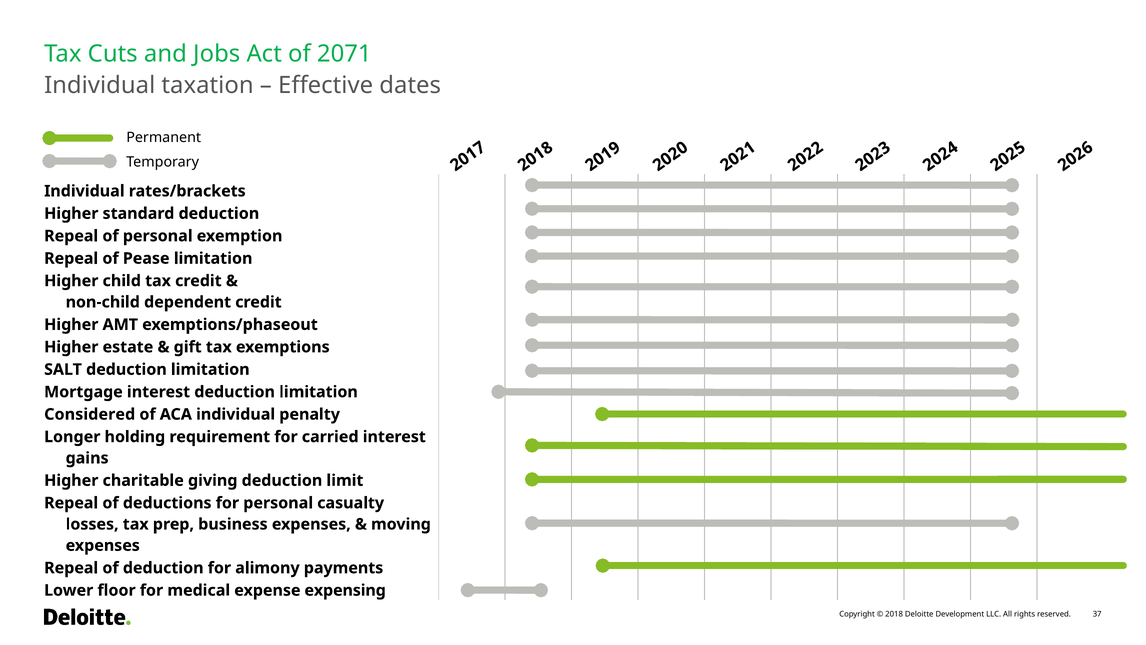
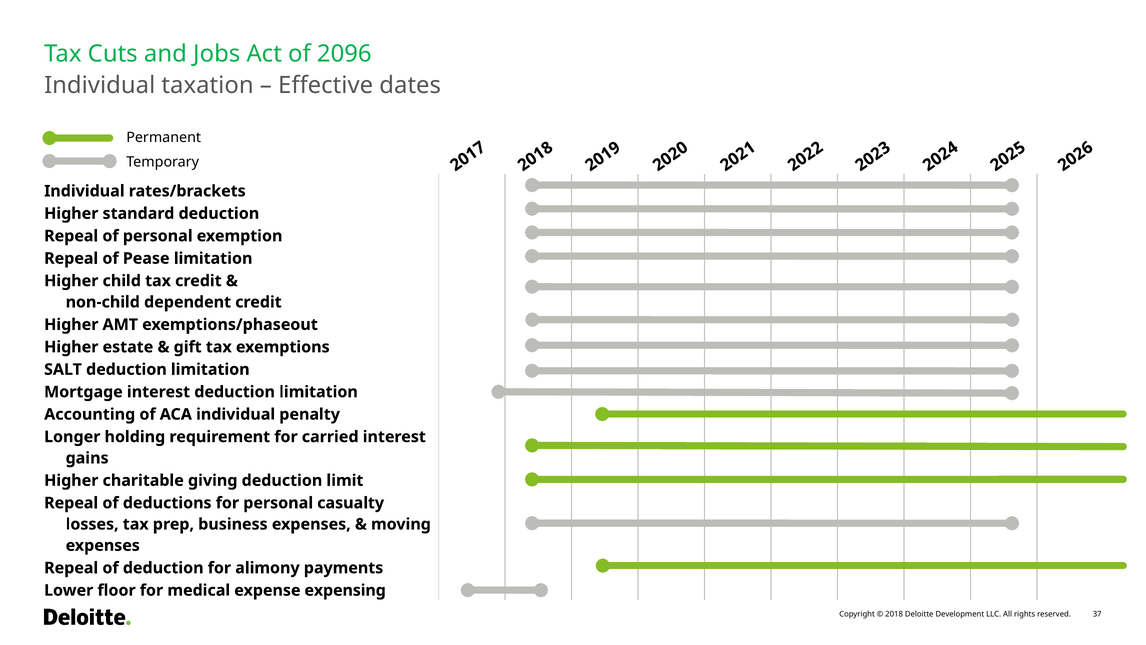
2071: 2071 -> 2096
Considered: Considered -> Accounting
